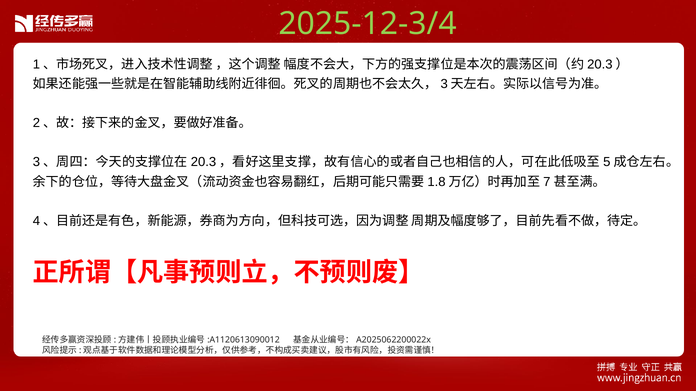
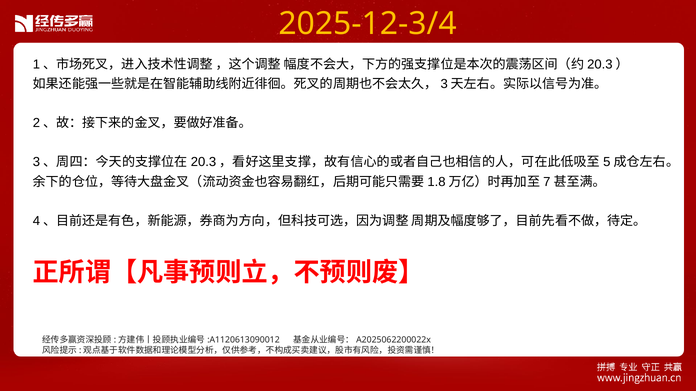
2025-12-3/4 colour: light green -> yellow
